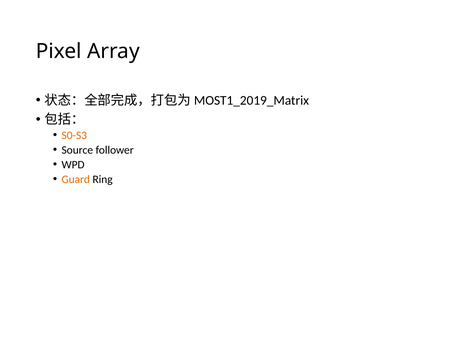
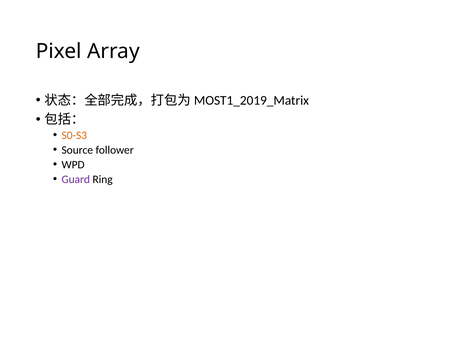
Guard colour: orange -> purple
